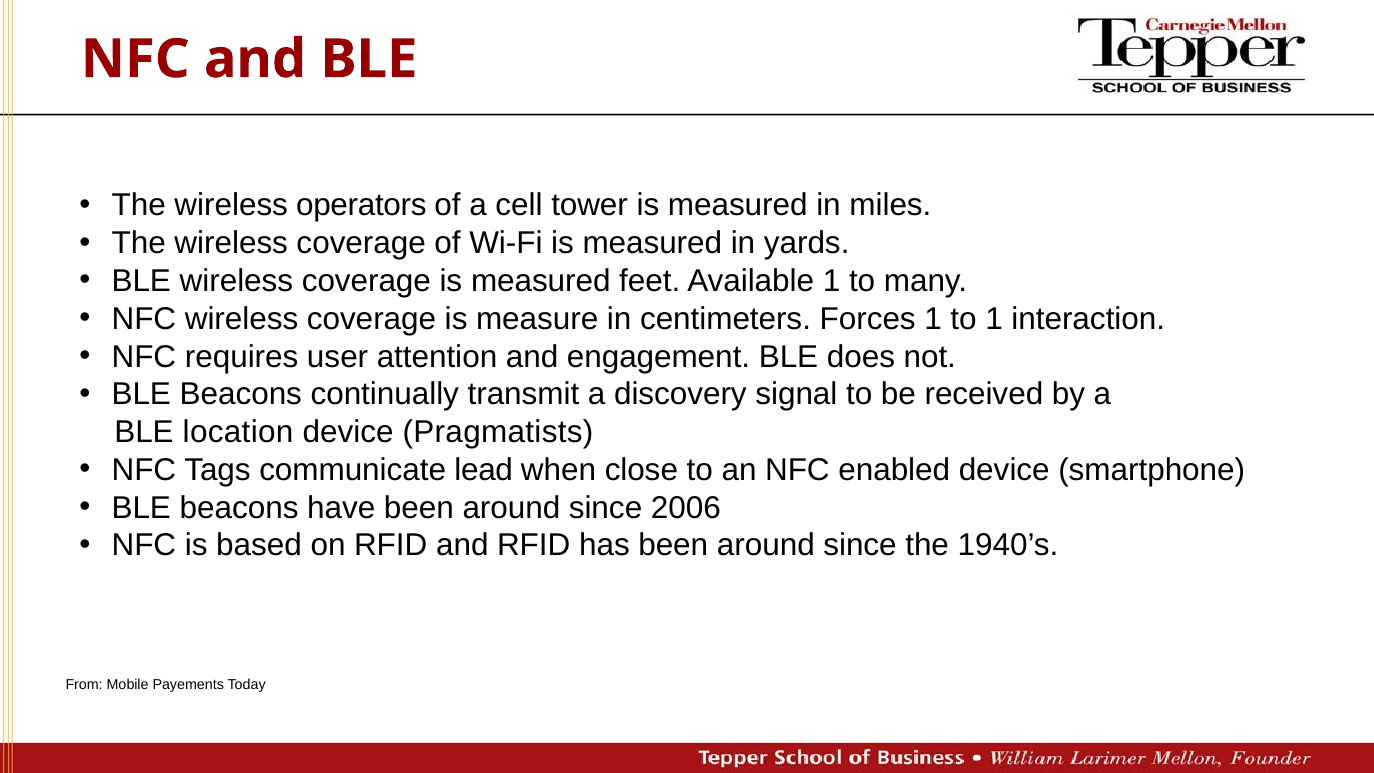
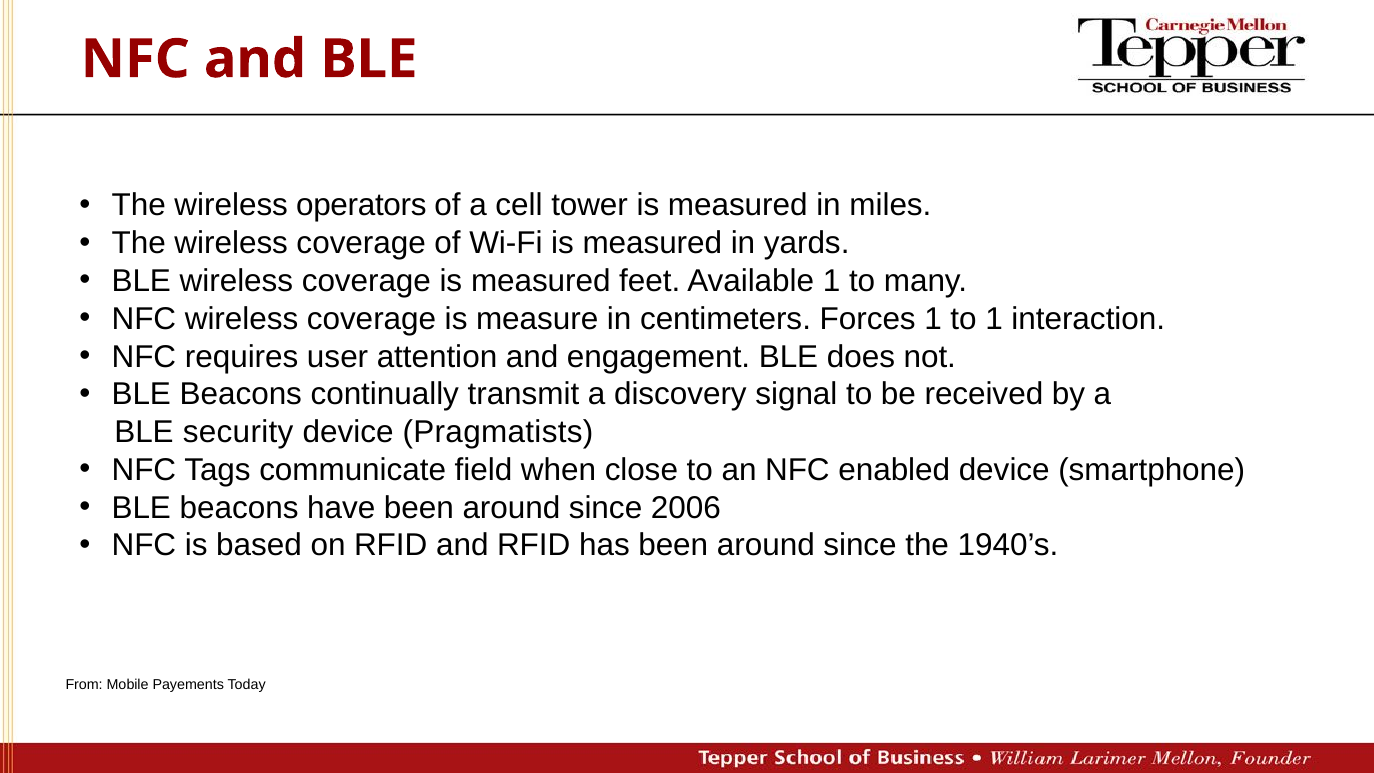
location: location -> security
lead: lead -> field
